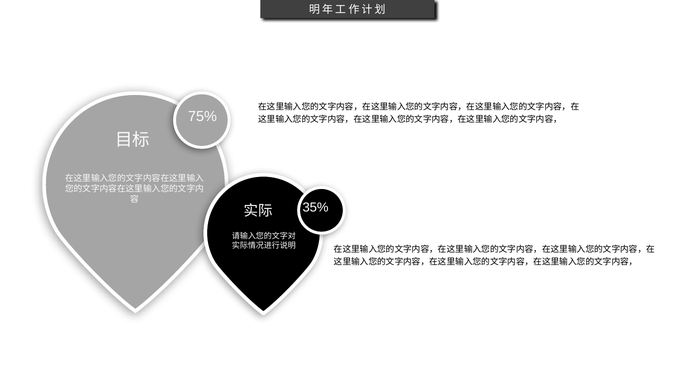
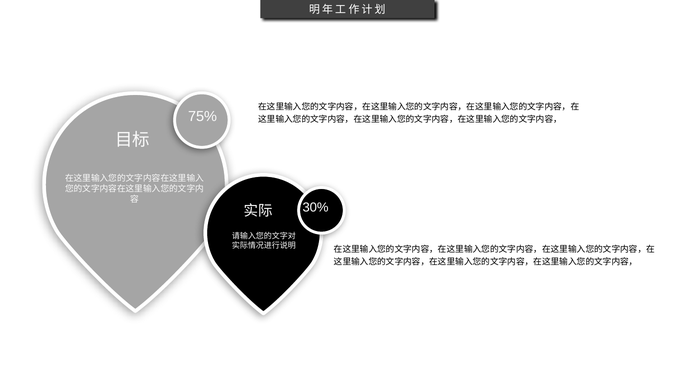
35%: 35% -> 30%
